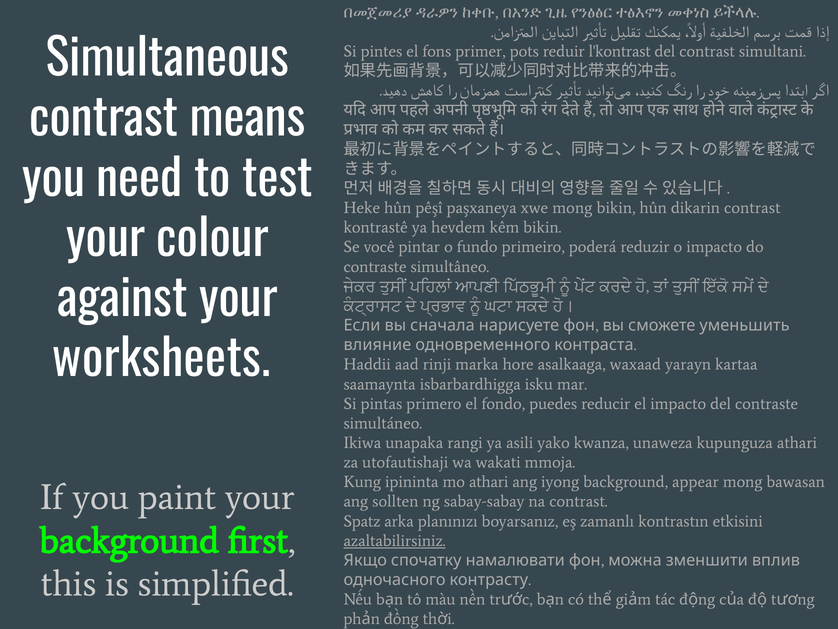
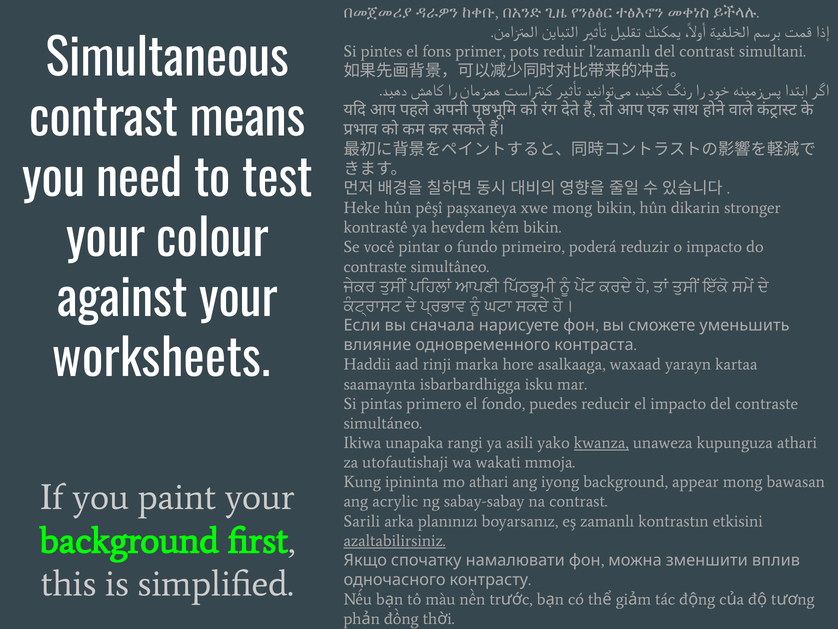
l'kontrast: l'kontrast -> l'zamanlı
dikarin contrast: contrast -> stronger
kwanza underline: none -> present
sollten: sollten -> acrylic
Spatz: Spatz -> Sarili
